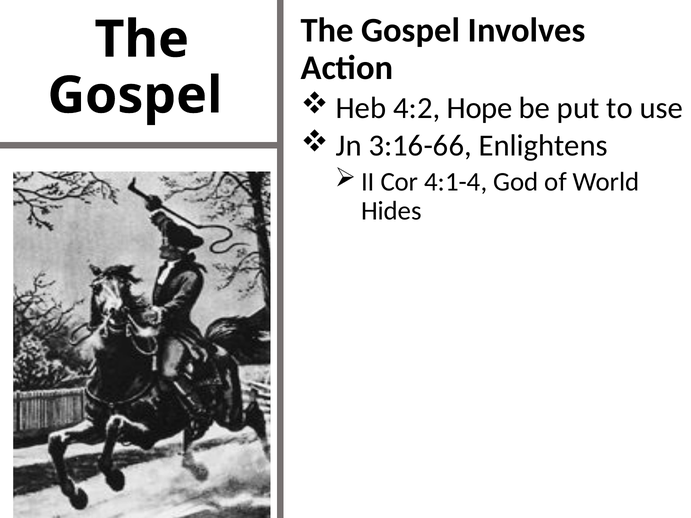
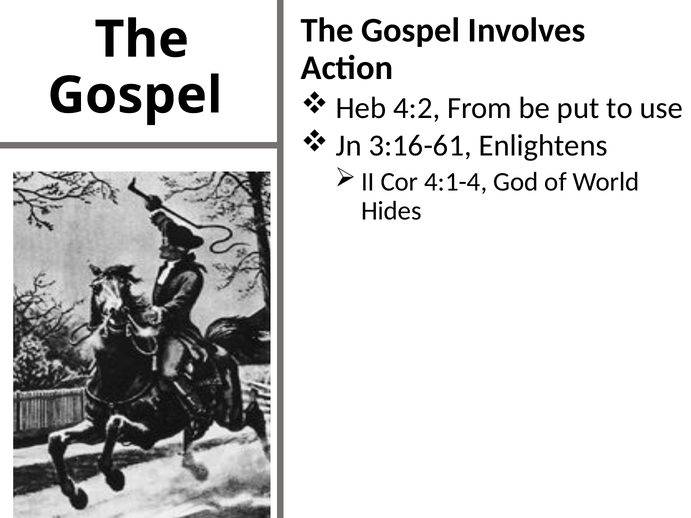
Hope: Hope -> From
3:16-66: 3:16-66 -> 3:16-61
